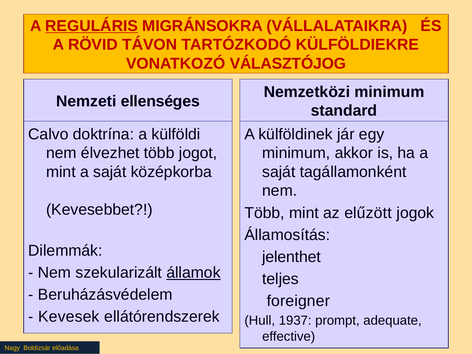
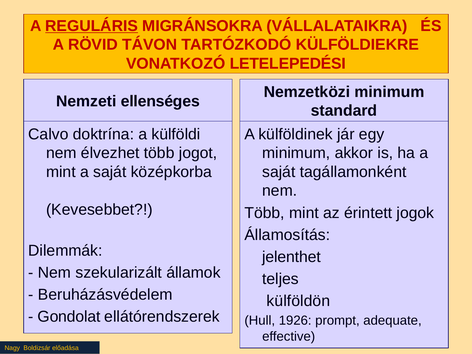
VÁLASZTÓJOG: VÁLASZTÓJOG -> LETELEPEDÉSI
elűzött: elűzött -> érintett
államok underline: present -> none
foreigner: foreigner -> külföldön
Kevesek: Kevesek -> Gondolat
1937: 1937 -> 1926
